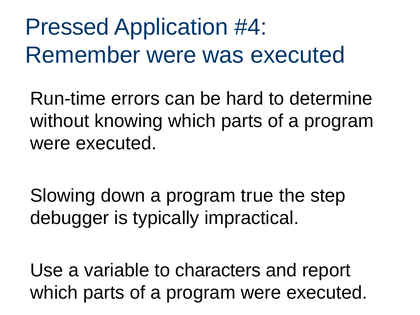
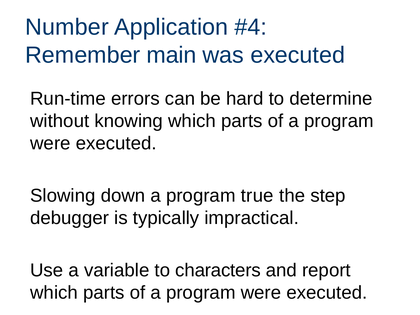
Pressed: Pressed -> Number
Remember were: were -> main
